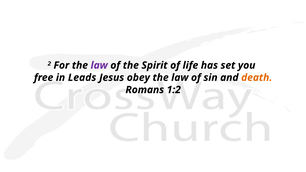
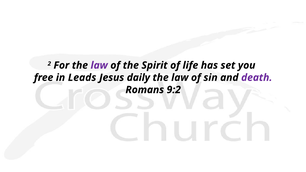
obey: obey -> daily
death colour: orange -> purple
1:2: 1:2 -> 9:2
